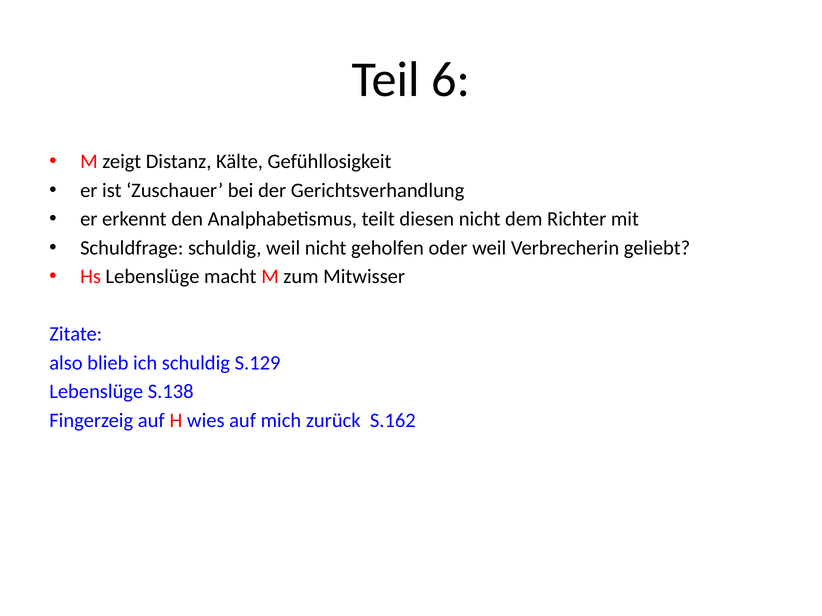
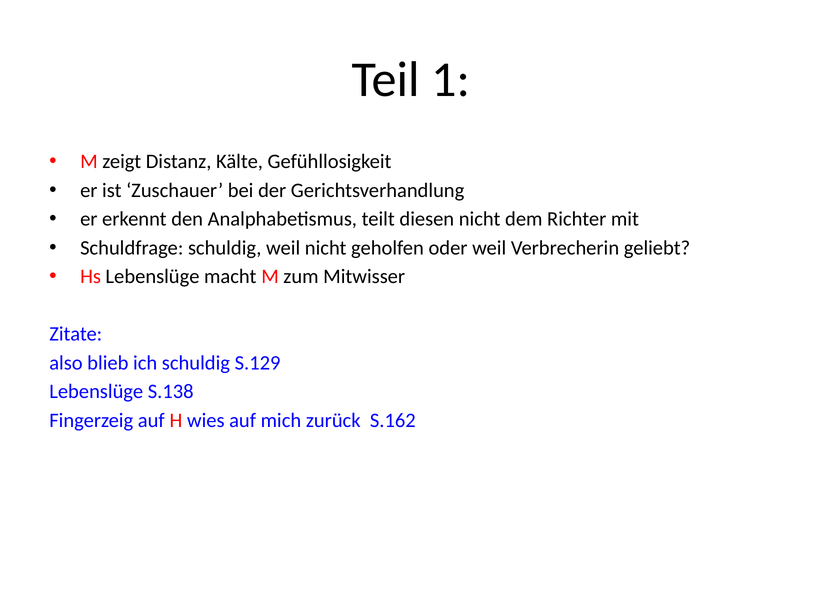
6: 6 -> 1
